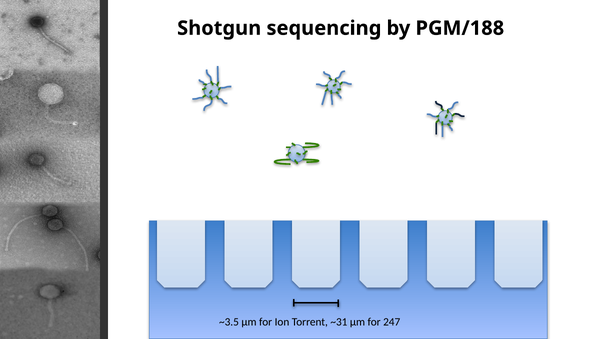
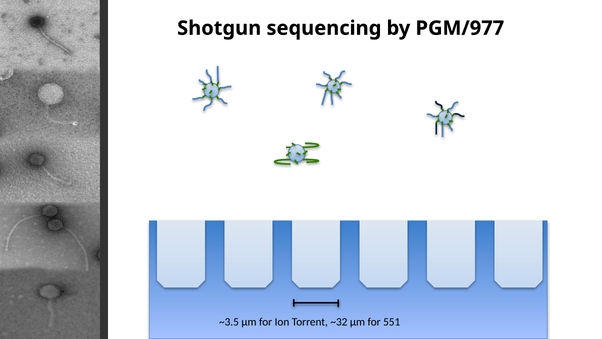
PGM/188: PGM/188 -> PGM/977
~31: ~31 -> ~32
247: 247 -> 551
